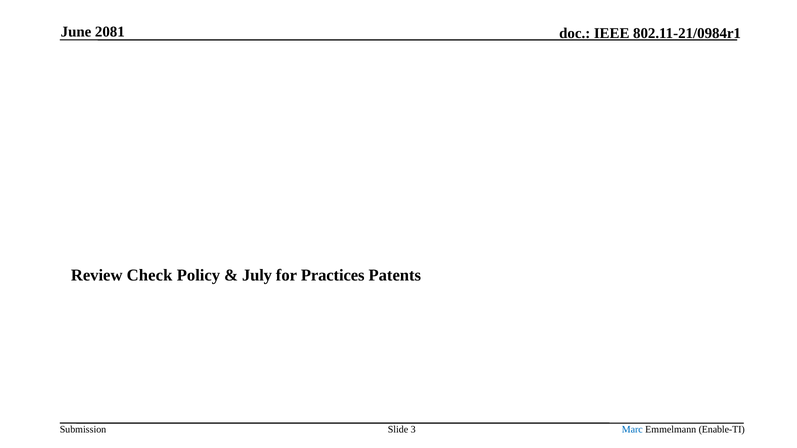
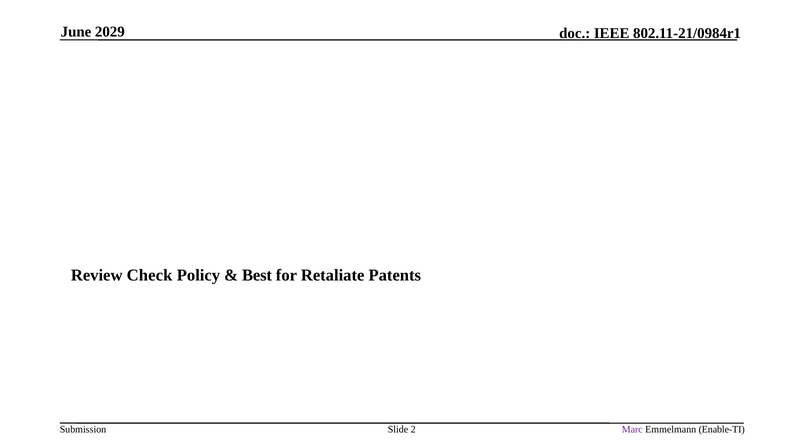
2081: 2081 -> 2029
July: July -> Best
Practices: Practices -> Retaliate
3: 3 -> 2
Marc colour: blue -> purple
